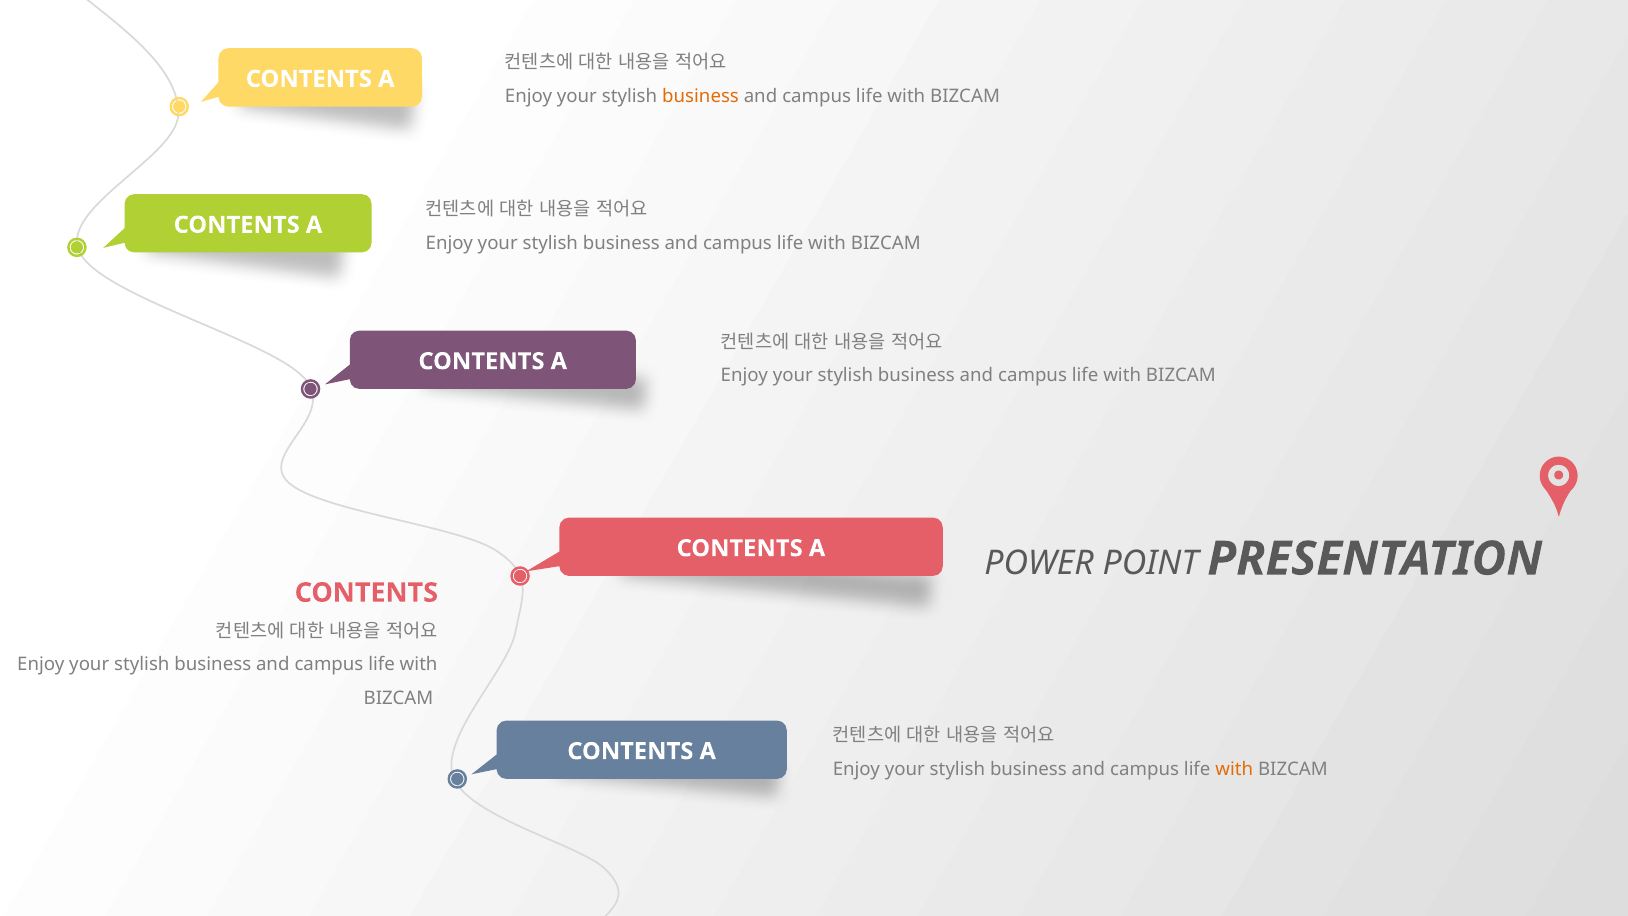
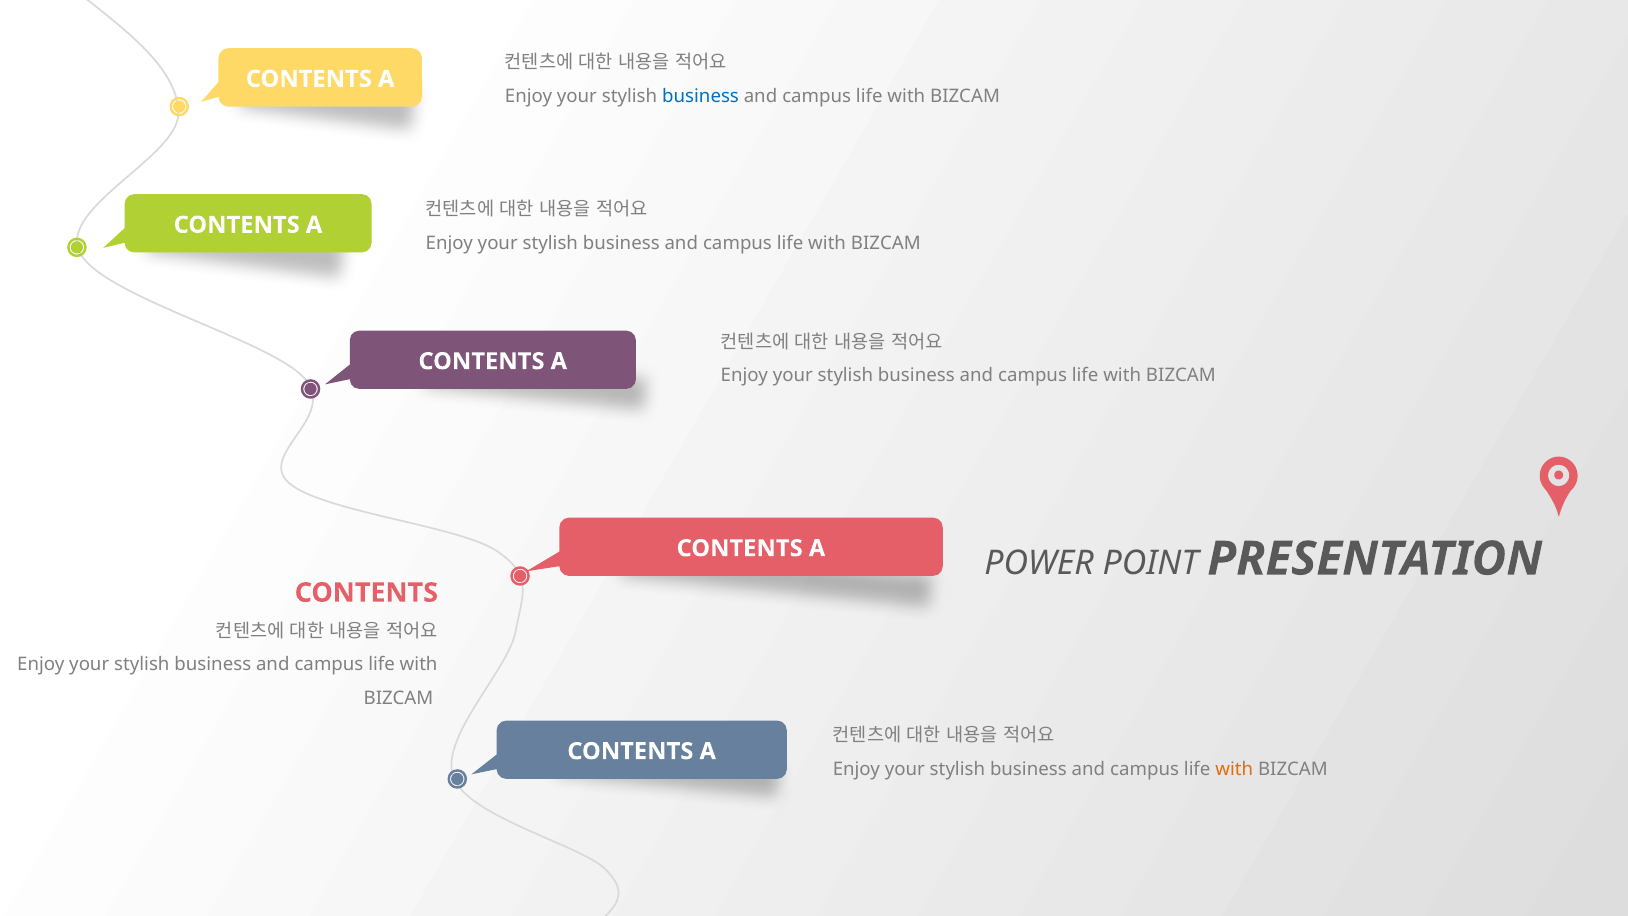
business at (701, 96) colour: orange -> blue
